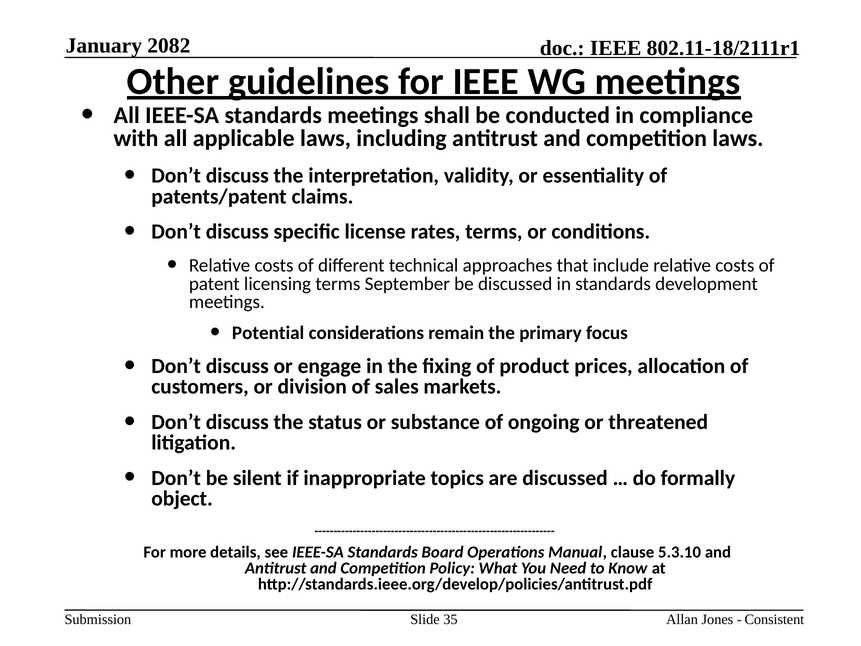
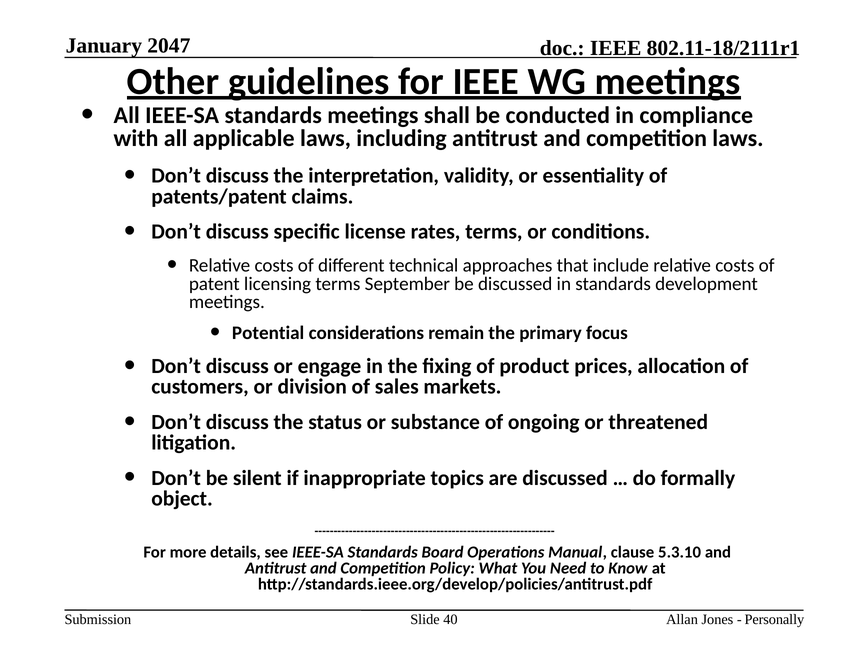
2082: 2082 -> 2047
35: 35 -> 40
Consistent: Consistent -> Personally
